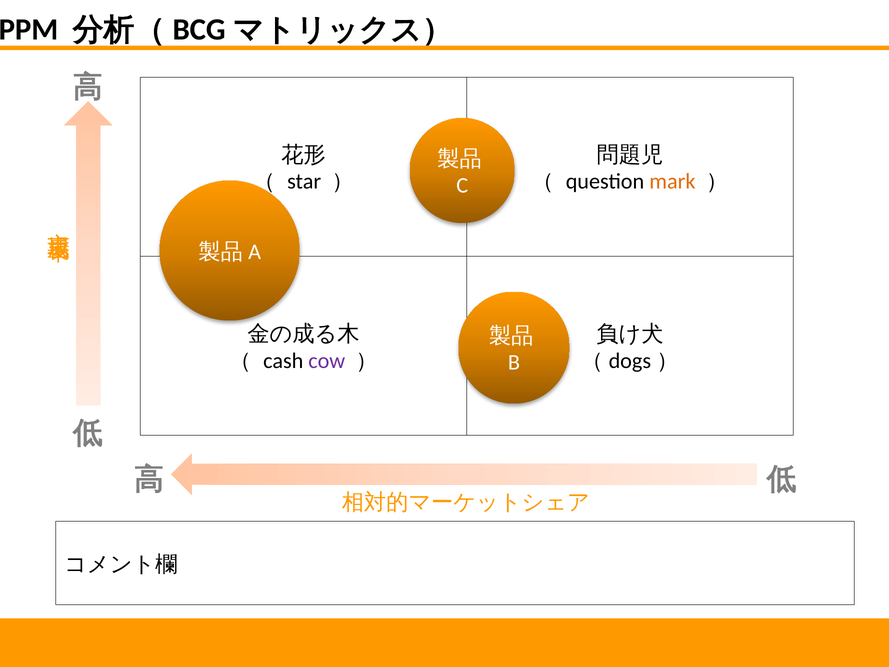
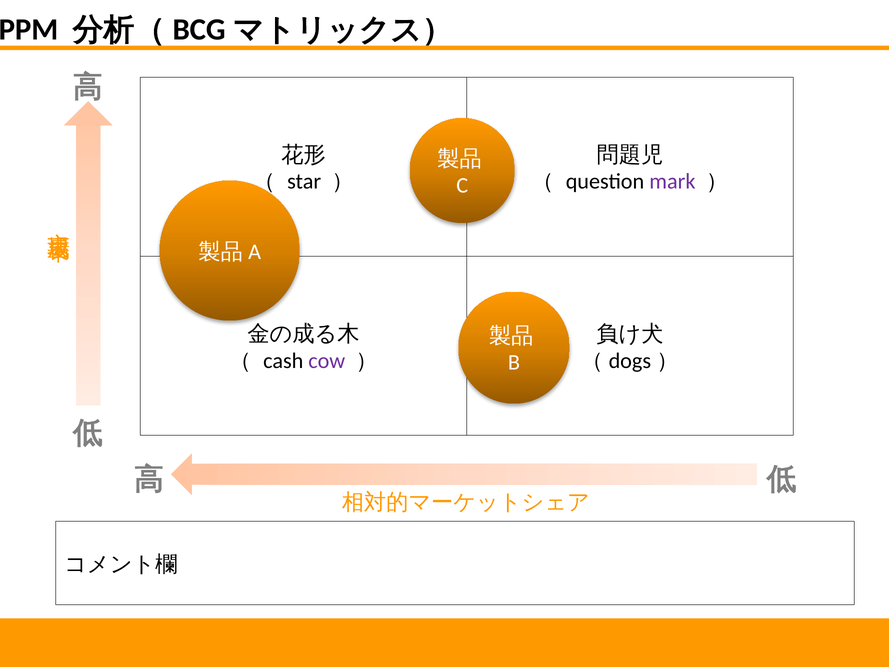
mark colour: orange -> purple
